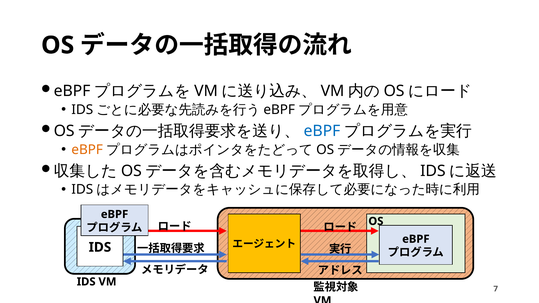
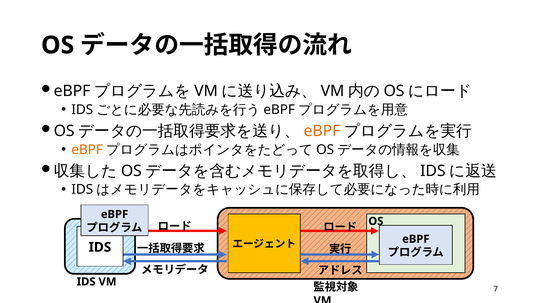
eBPF at (322, 131) colour: blue -> orange
